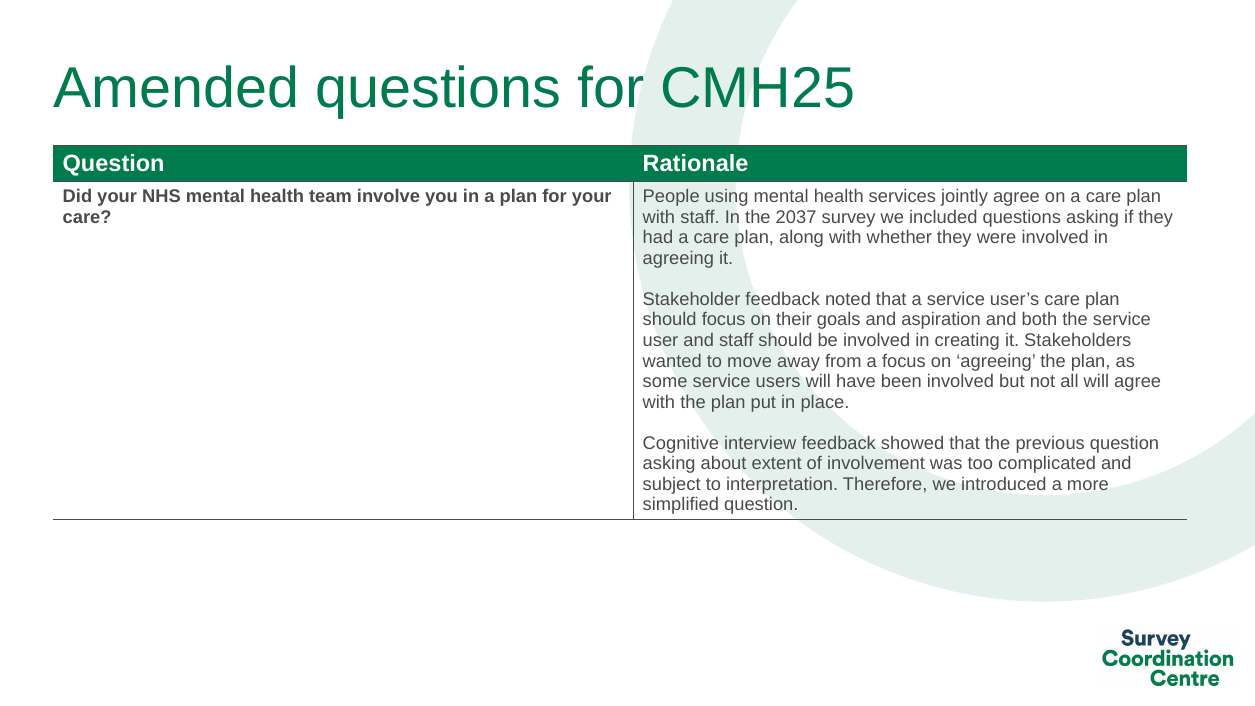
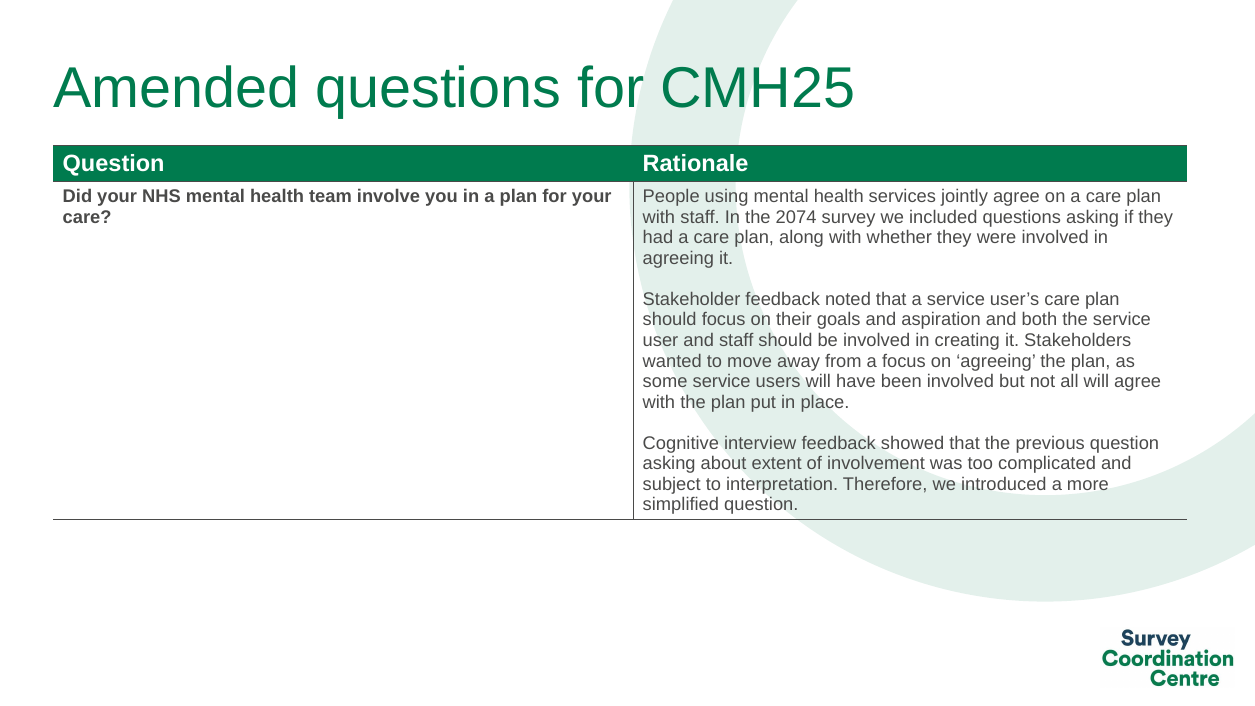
2037: 2037 -> 2074
